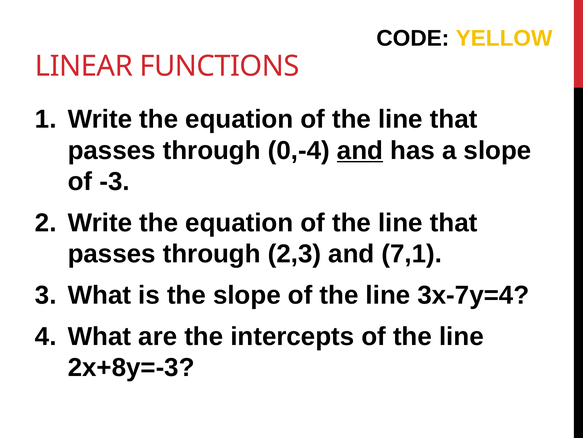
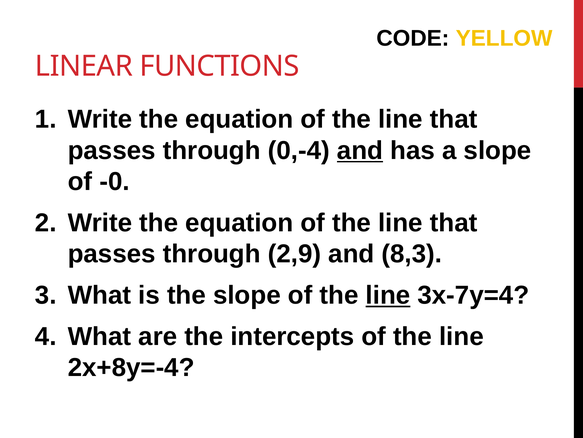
-3: -3 -> -0
2,3: 2,3 -> 2,9
7,1: 7,1 -> 8,3
line at (388, 295) underline: none -> present
2x+8y=-3: 2x+8y=-3 -> 2x+8y=-4
